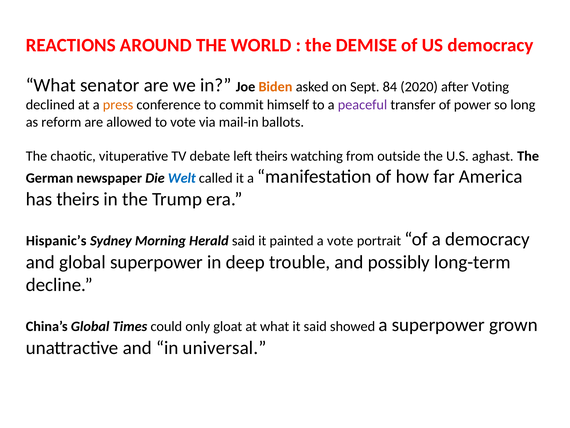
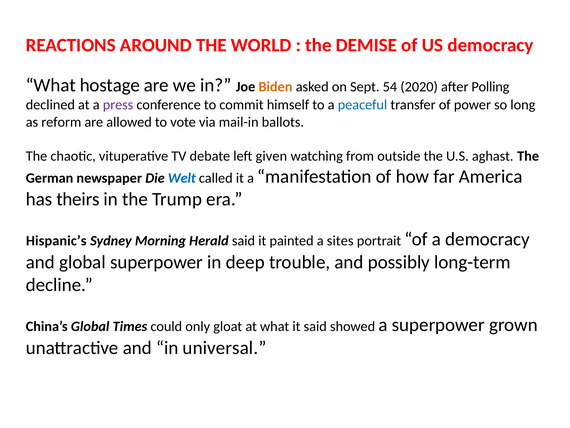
senator: senator -> hostage
84: 84 -> 54
Voting: Voting -> Polling
press colour: orange -> purple
peaceful colour: purple -> blue
left theirs: theirs -> given
a vote: vote -> sites
